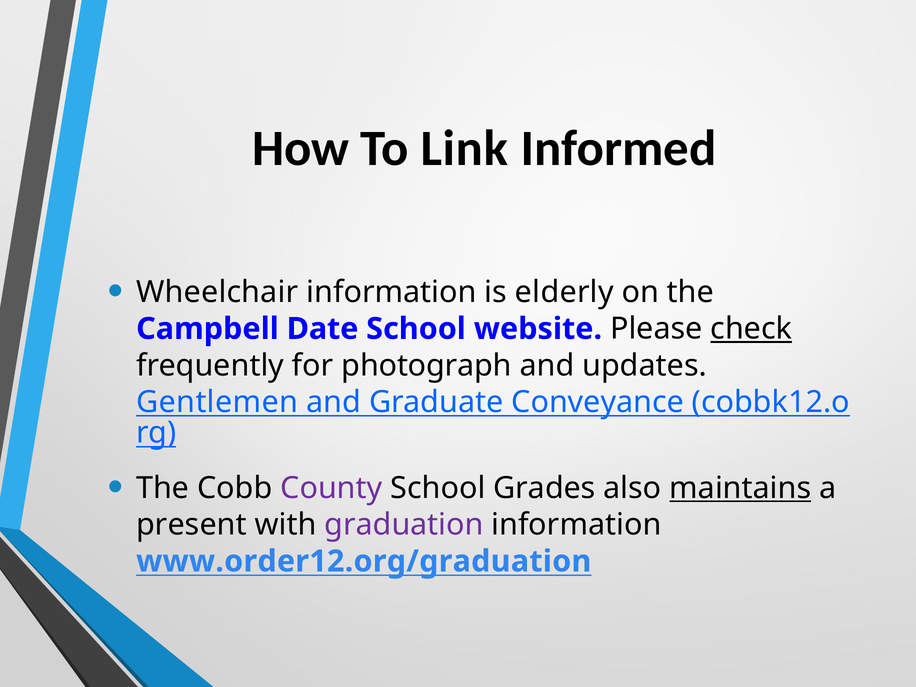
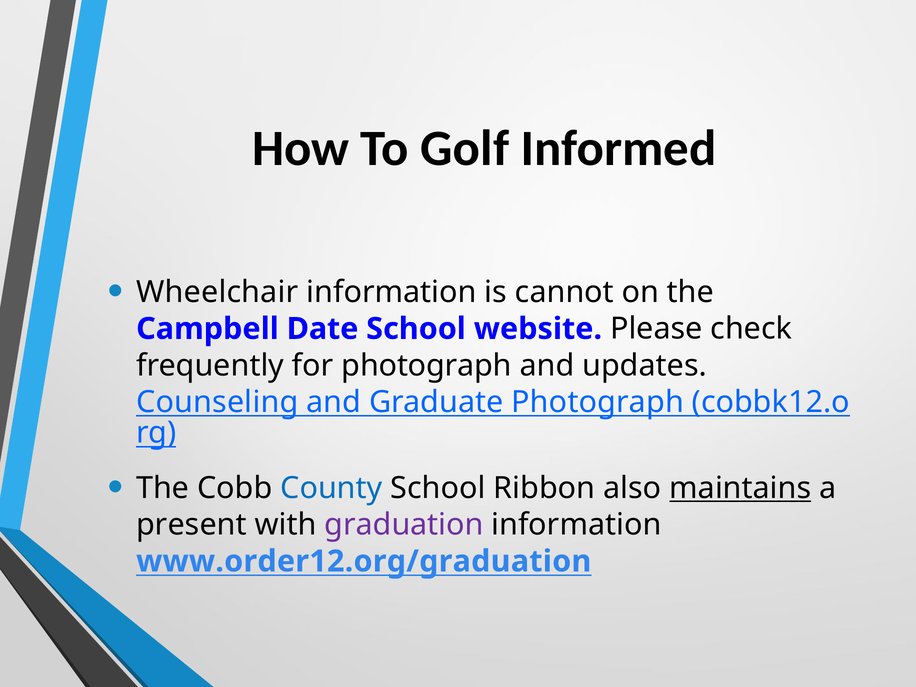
Link: Link -> Golf
elderly: elderly -> cannot
check underline: present -> none
Gentlemen: Gentlemen -> Counseling
Graduate Conveyance: Conveyance -> Photograph
County colour: purple -> blue
Grades: Grades -> Ribbon
